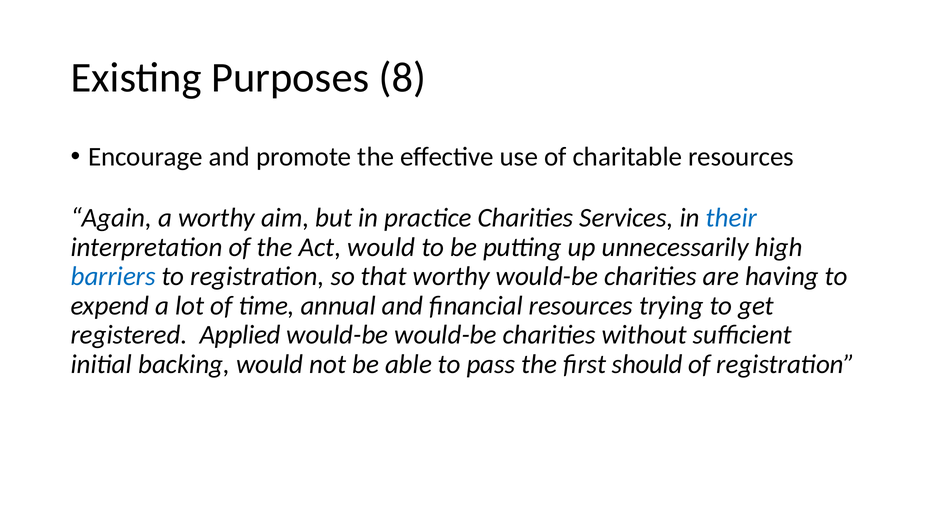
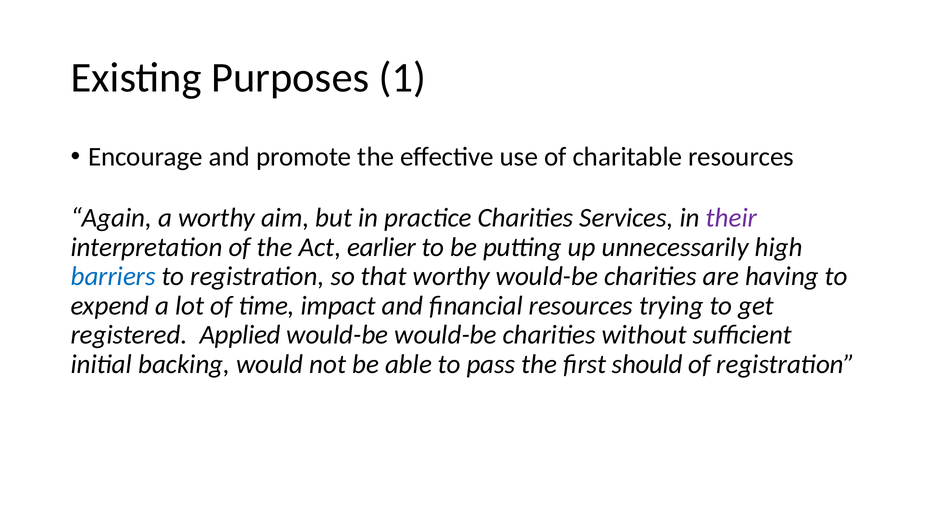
8: 8 -> 1
their colour: blue -> purple
Act would: would -> earlier
annual: annual -> impact
